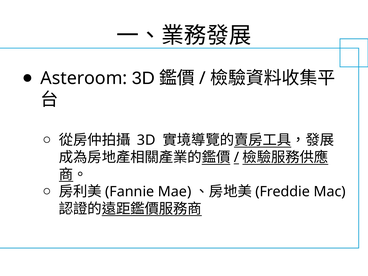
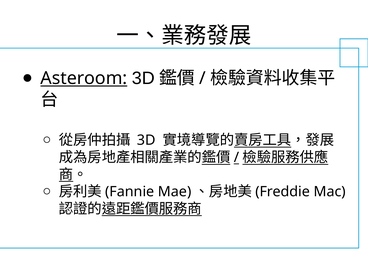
Asteroom underline: none -> present
